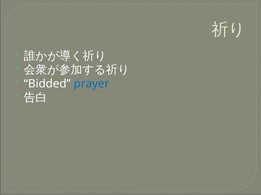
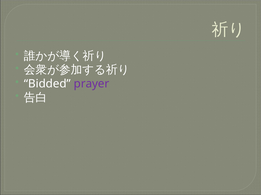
prayer colour: blue -> purple
